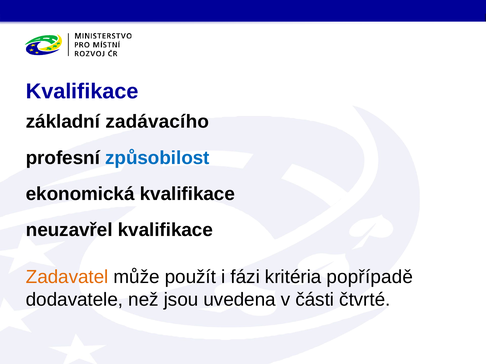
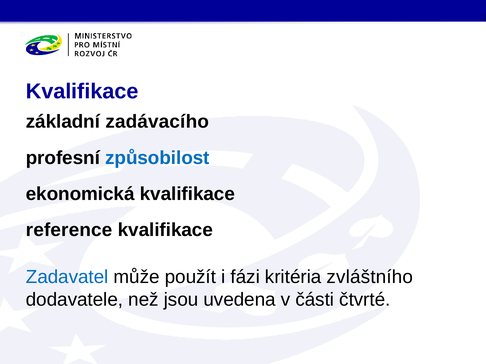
neuzavřel: neuzavřel -> reference
Zadavatel colour: orange -> blue
popřípadě: popřípadě -> zvláštního
